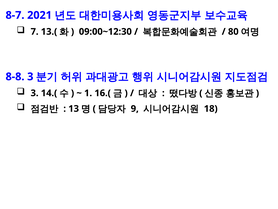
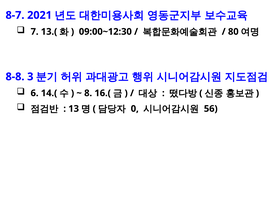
3 at (35, 93): 3 -> 6
1: 1 -> 8
9: 9 -> 0
18: 18 -> 56
